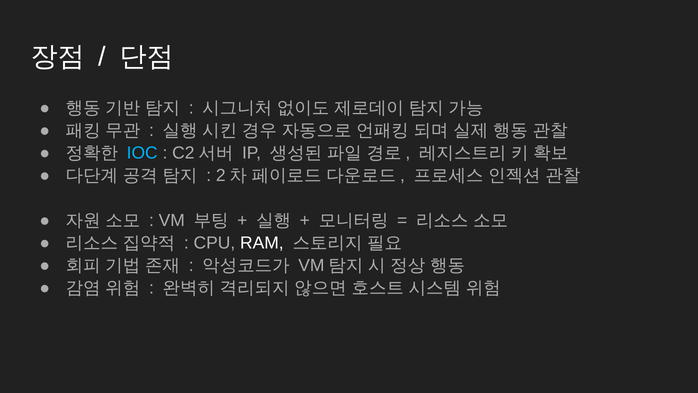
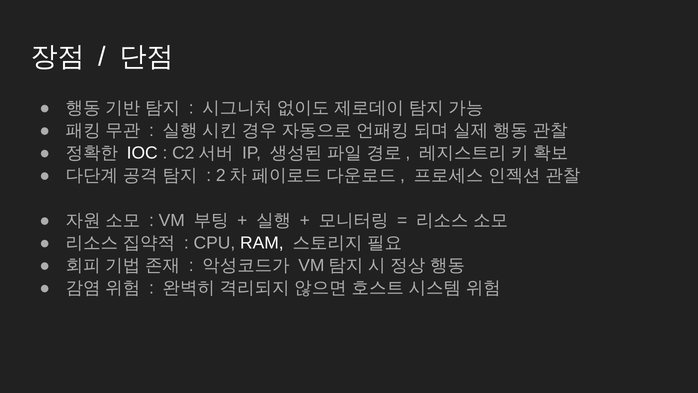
IOC colour: light blue -> white
